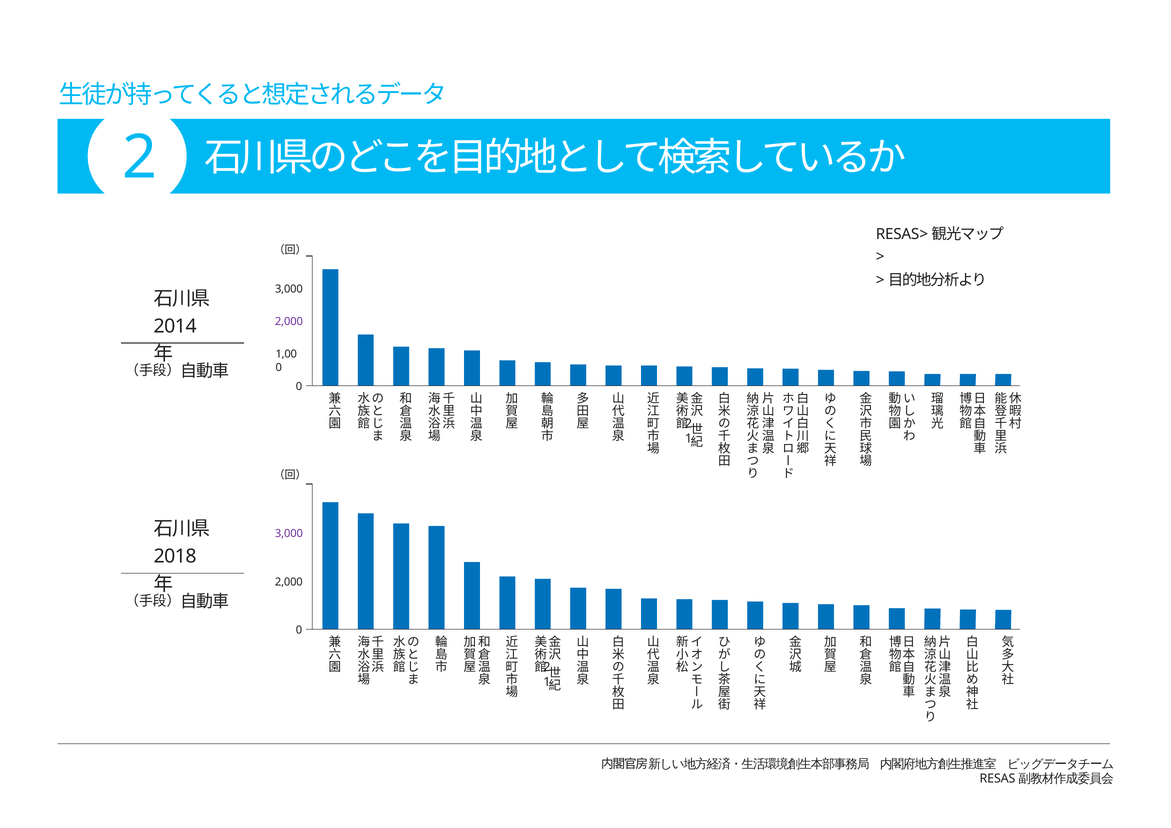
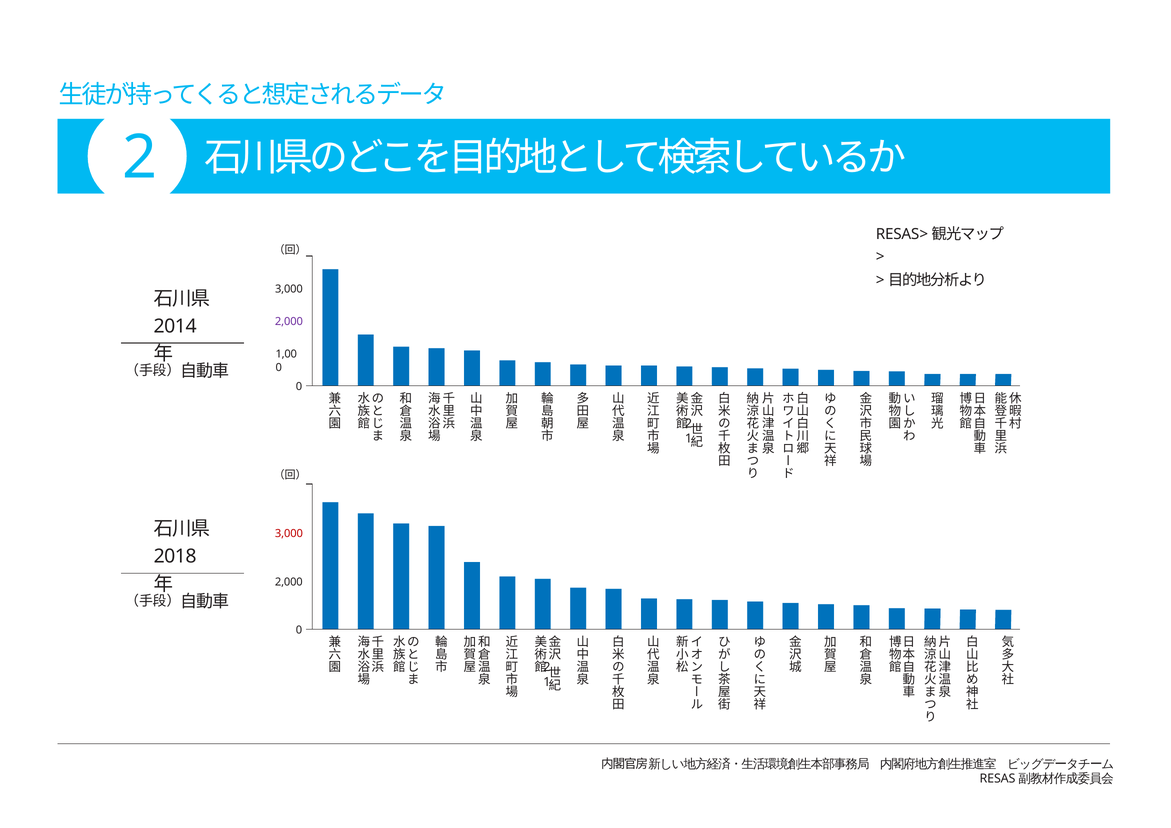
3,000 at (289, 534) colour: purple -> red
